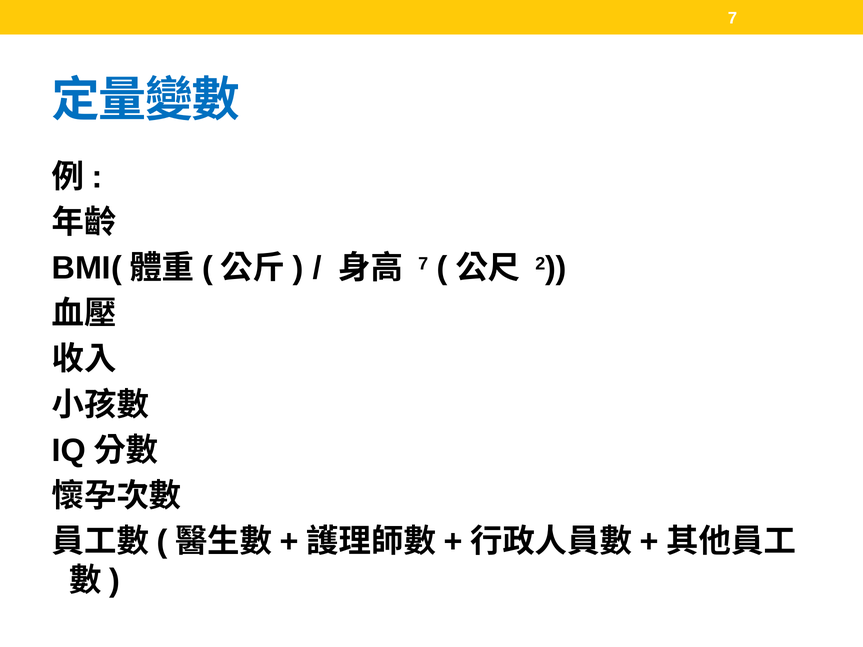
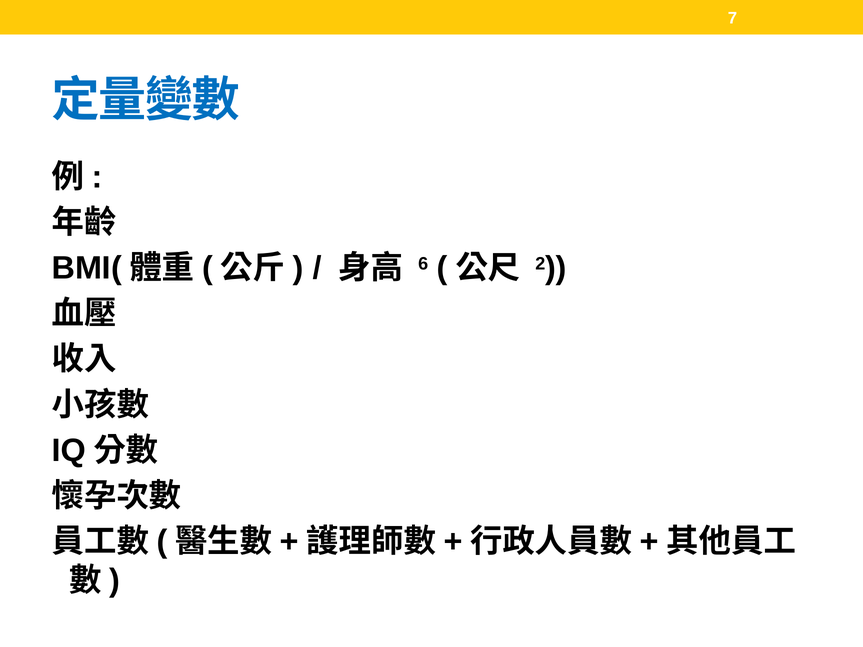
7 at (423, 264): 7 -> 6
